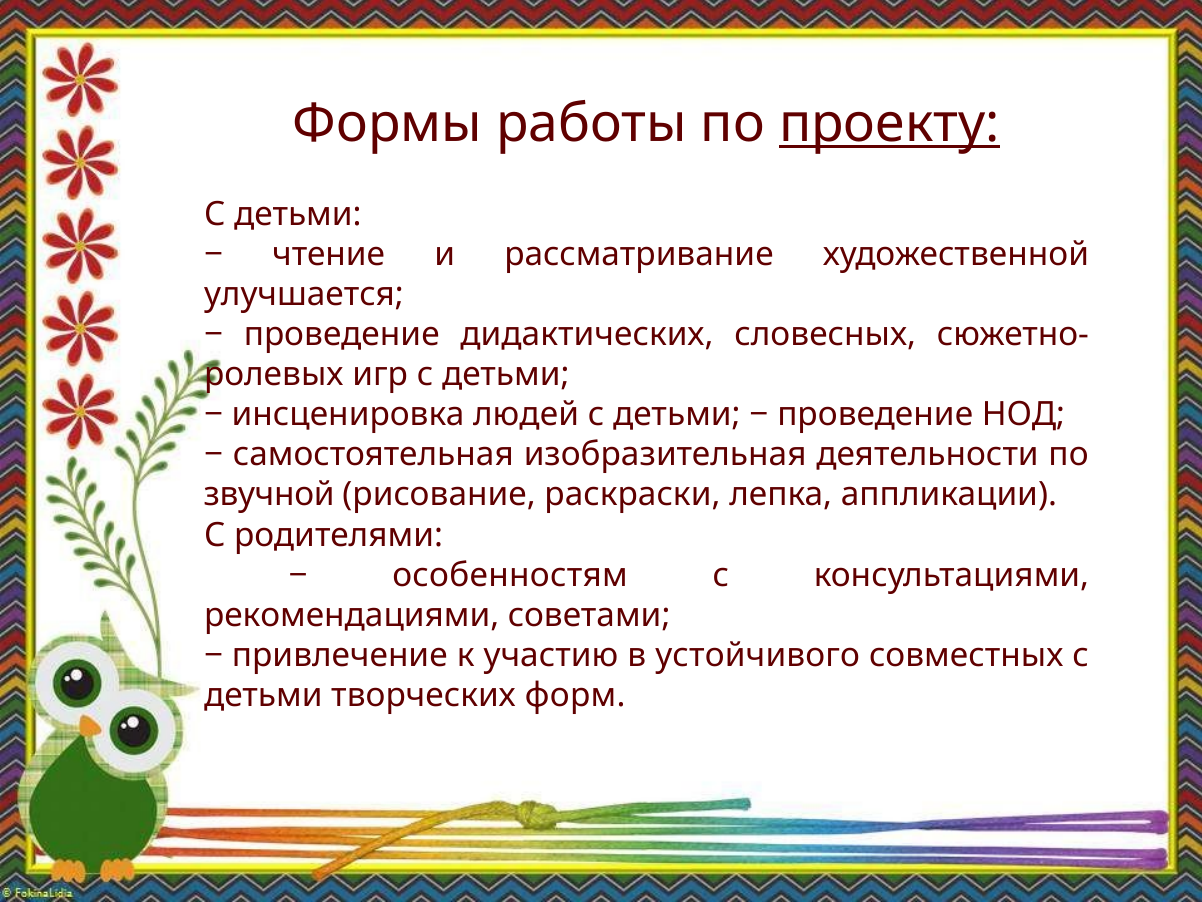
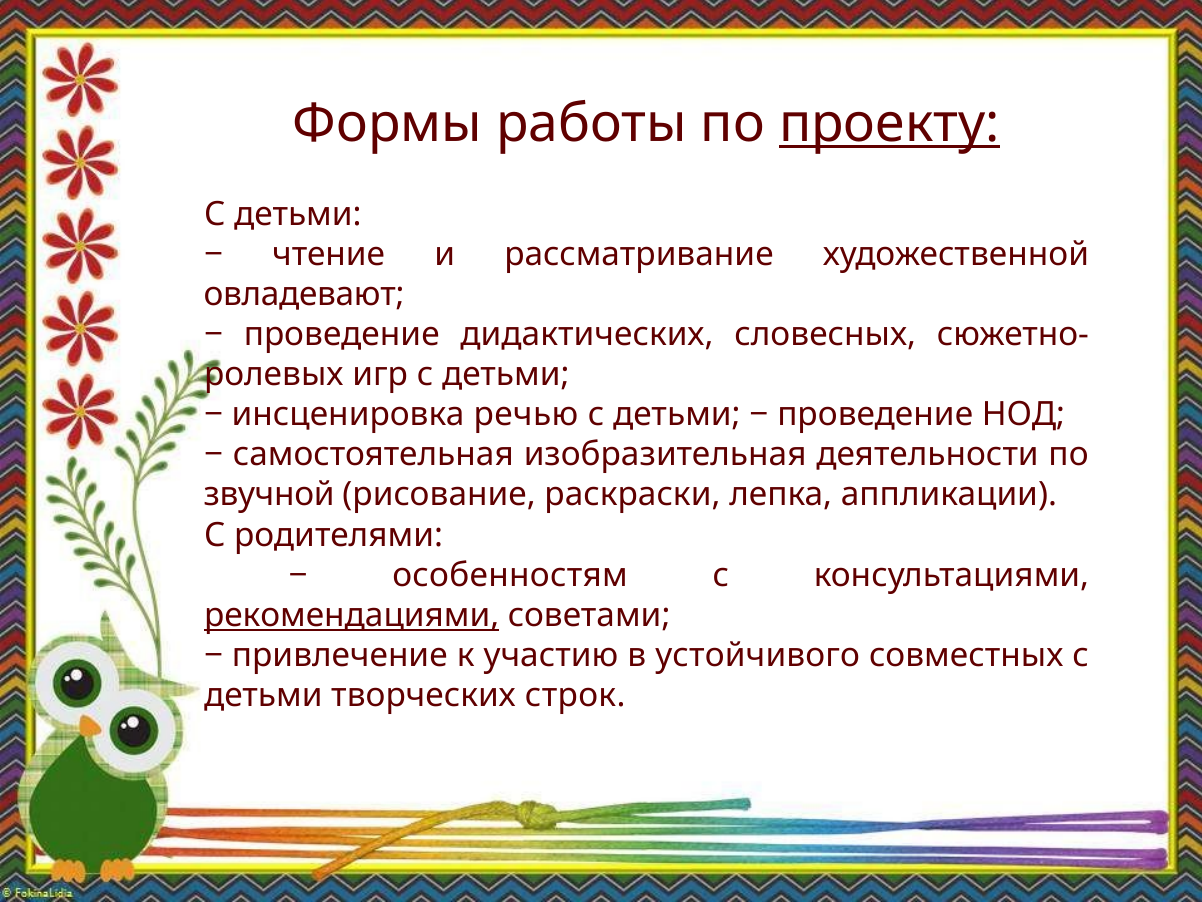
улучшается: улучшается -> овладевают
людей: людей -> речью
рекомендациями underline: none -> present
форм: форм -> строк
